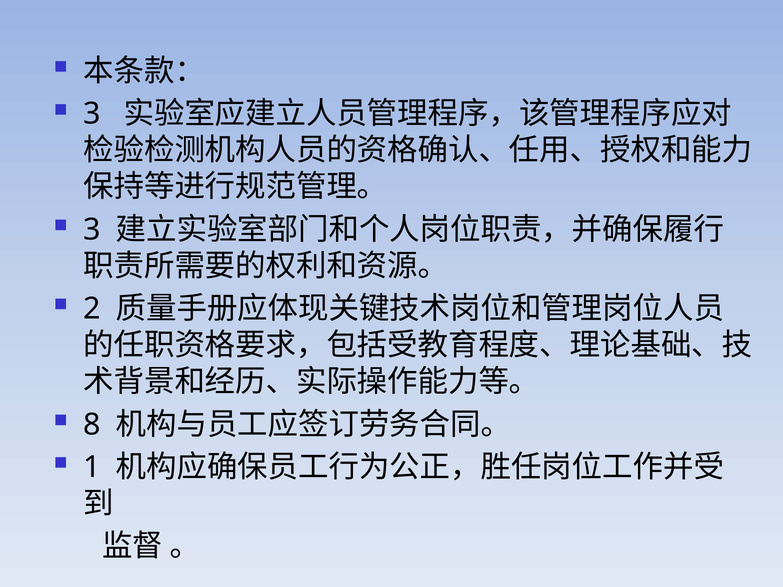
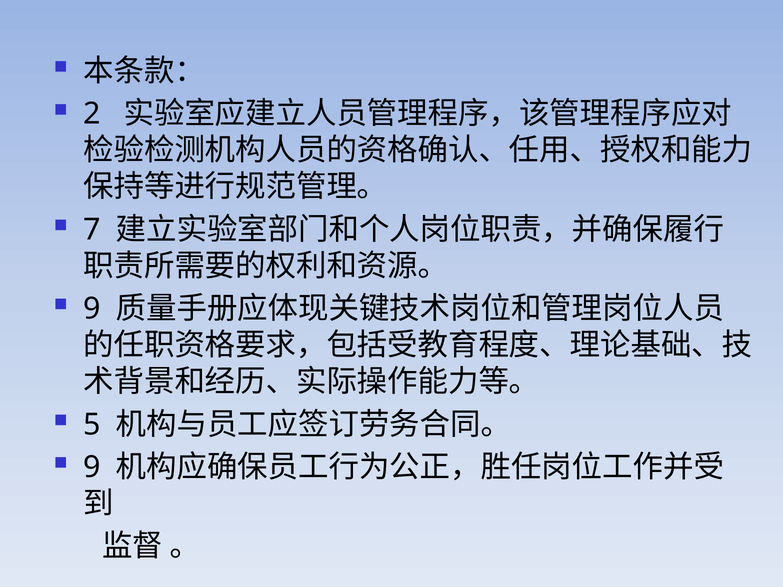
3 at (92, 114): 3 -> 2
3 at (92, 230): 3 -> 7
2 at (92, 309): 2 -> 9
8: 8 -> 5
1 at (92, 467): 1 -> 9
